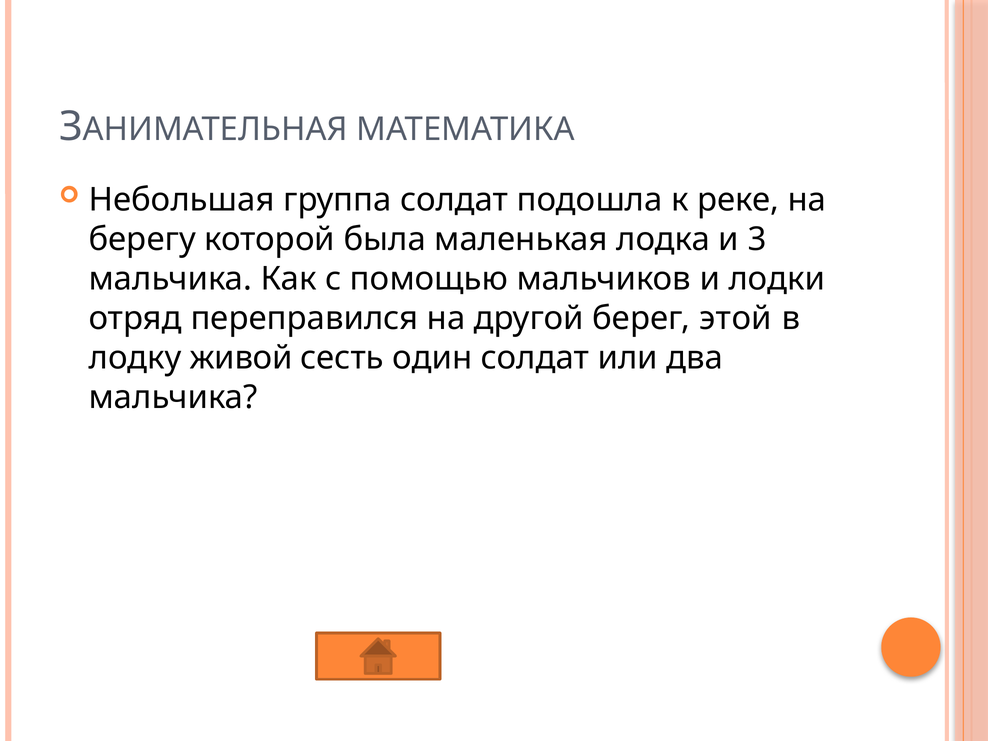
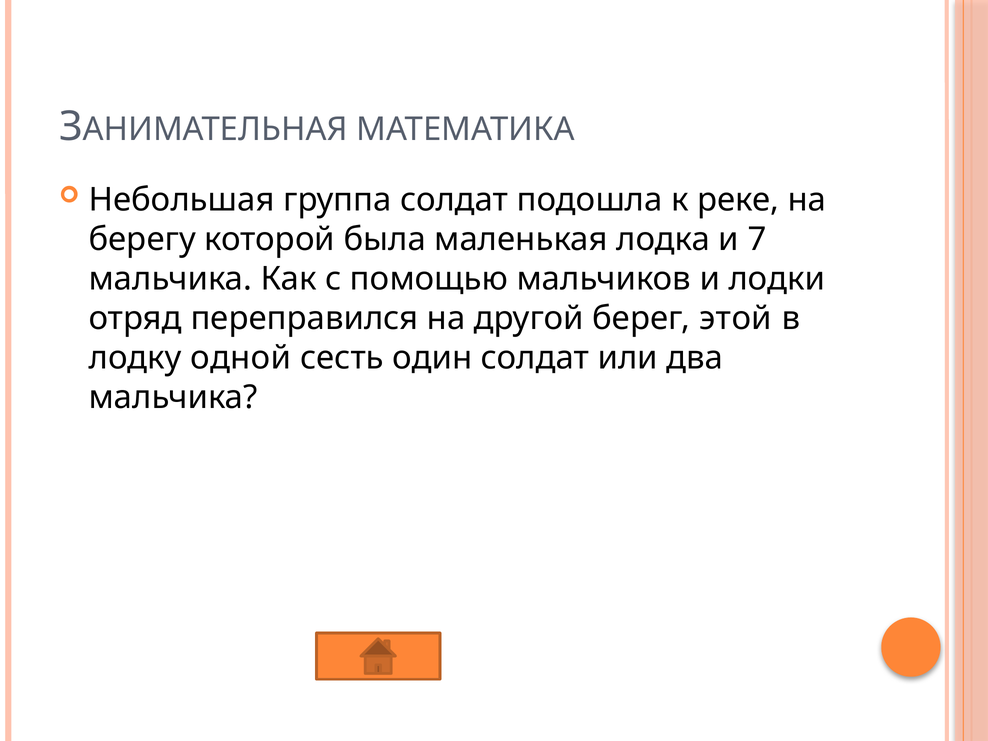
3: 3 -> 7
живой: живой -> одной
